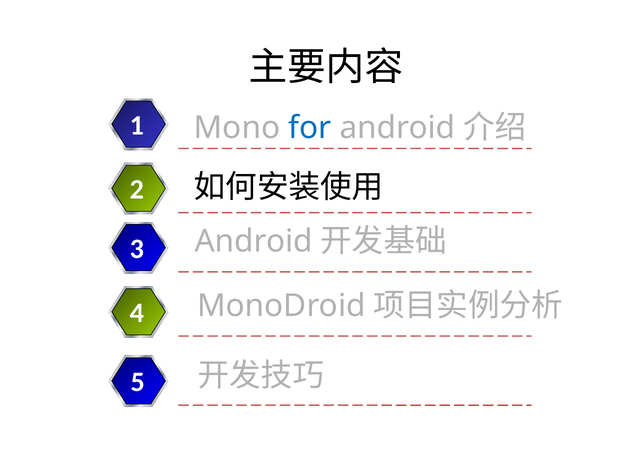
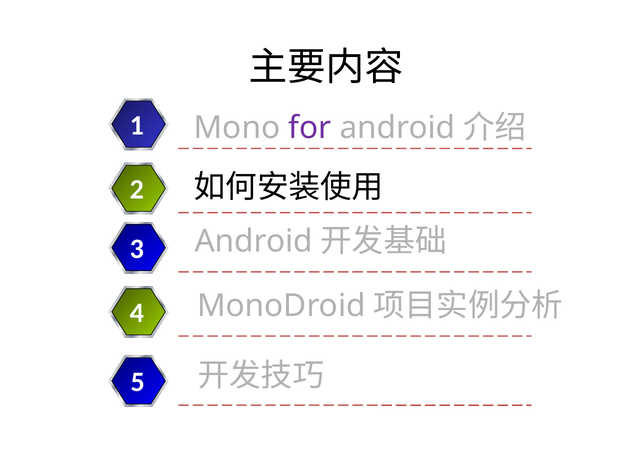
for colour: blue -> purple
